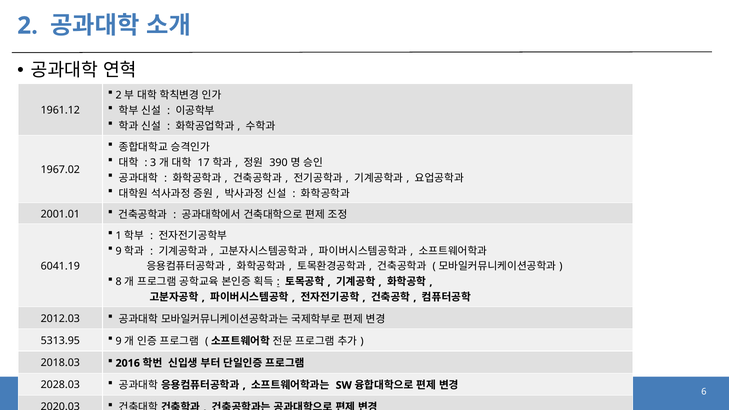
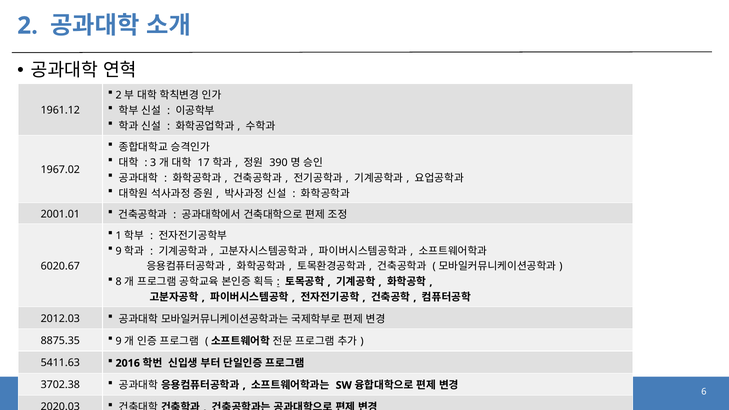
6041.19: 6041.19 -> 6020.67
5313.95: 5313.95 -> 8875.35
2018.03: 2018.03 -> 5411.63
2028.03: 2028.03 -> 3702.38
